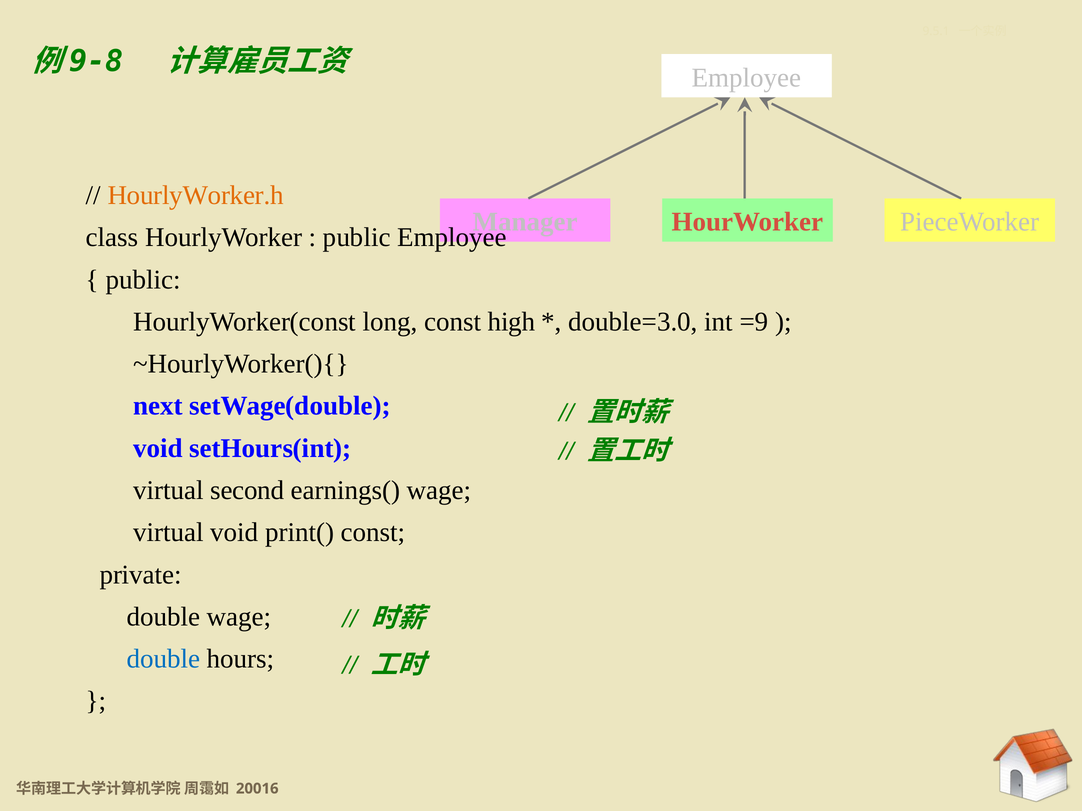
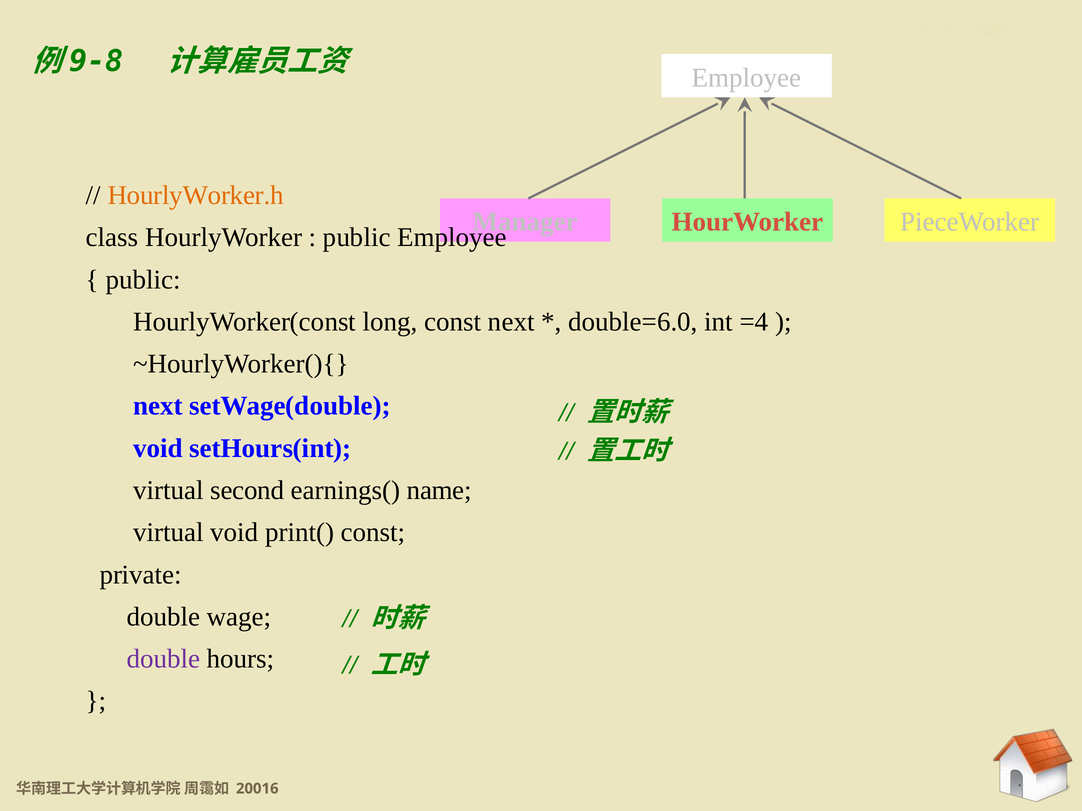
const high: high -> next
double=3.0: double=3.0 -> double=6.0
=9: =9 -> =4
earnings( wage: wage -> name
double at (163, 659) colour: blue -> purple
